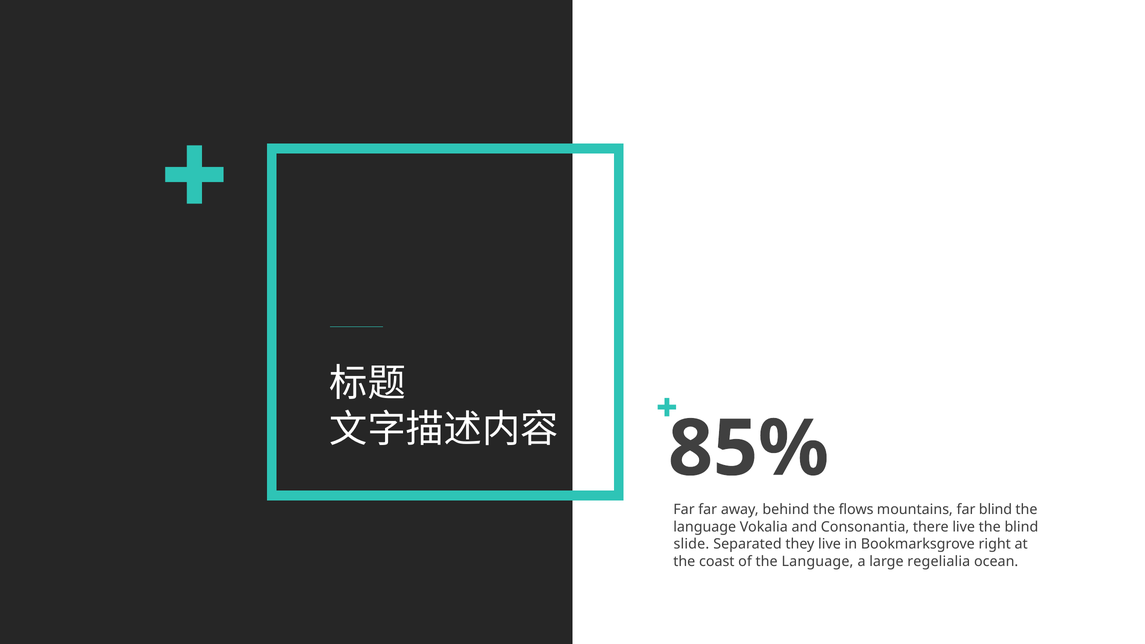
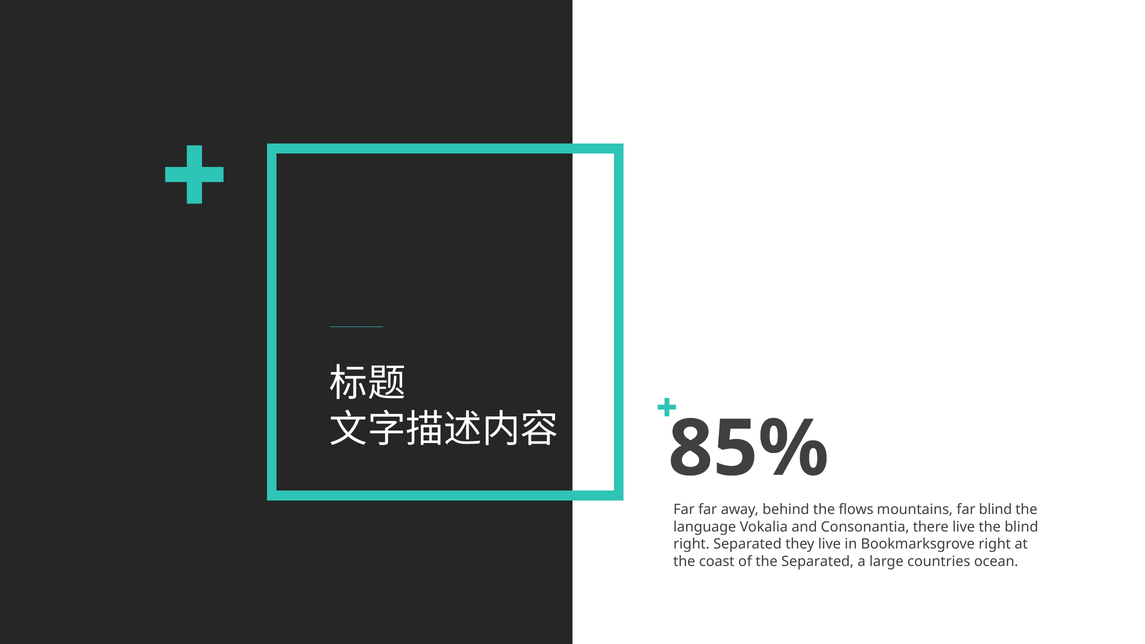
slide at (691, 544): slide -> right
of the Language: Language -> Separated
regelialia: regelialia -> countries
